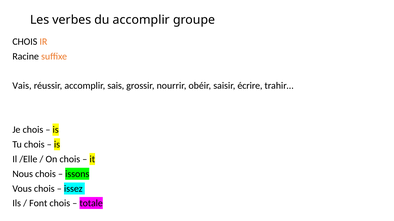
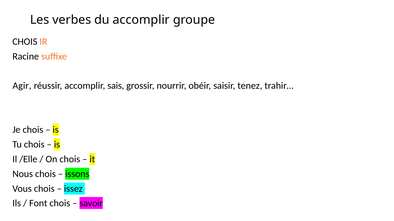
Vais: Vais -> Agir
écrire: écrire -> tenez
totale: totale -> savoir
